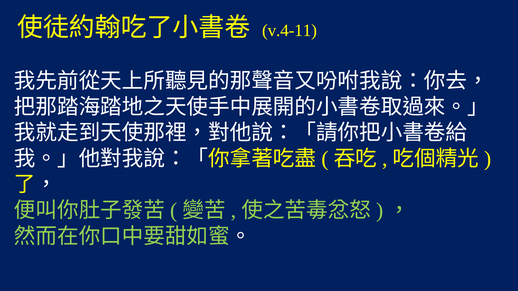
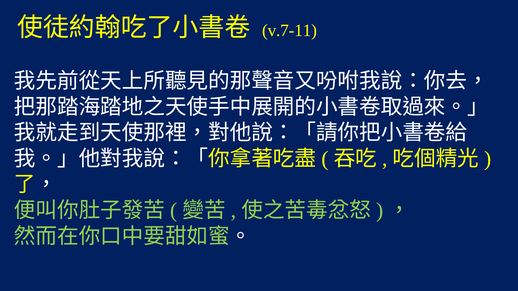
v.4-11: v.4-11 -> v.7-11
